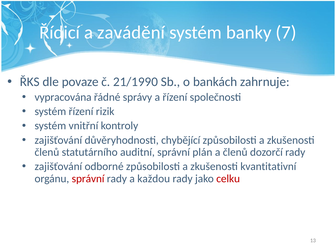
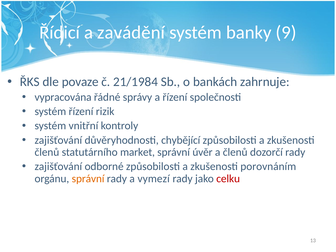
7: 7 -> 9
21/1990: 21/1990 -> 21/1984
auditní: auditní -> market
plán: plán -> úvěr
kvantitativní: kvantitativní -> porovnáním
správní at (88, 179) colour: red -> orange
každou: každou -> vymezí
